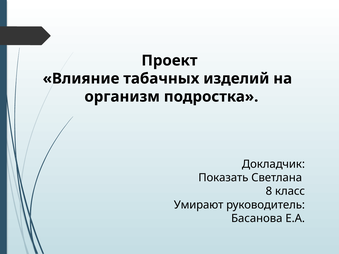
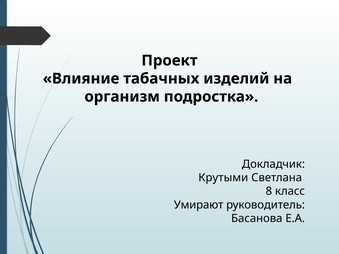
Показать: Показать -> Крутыми
